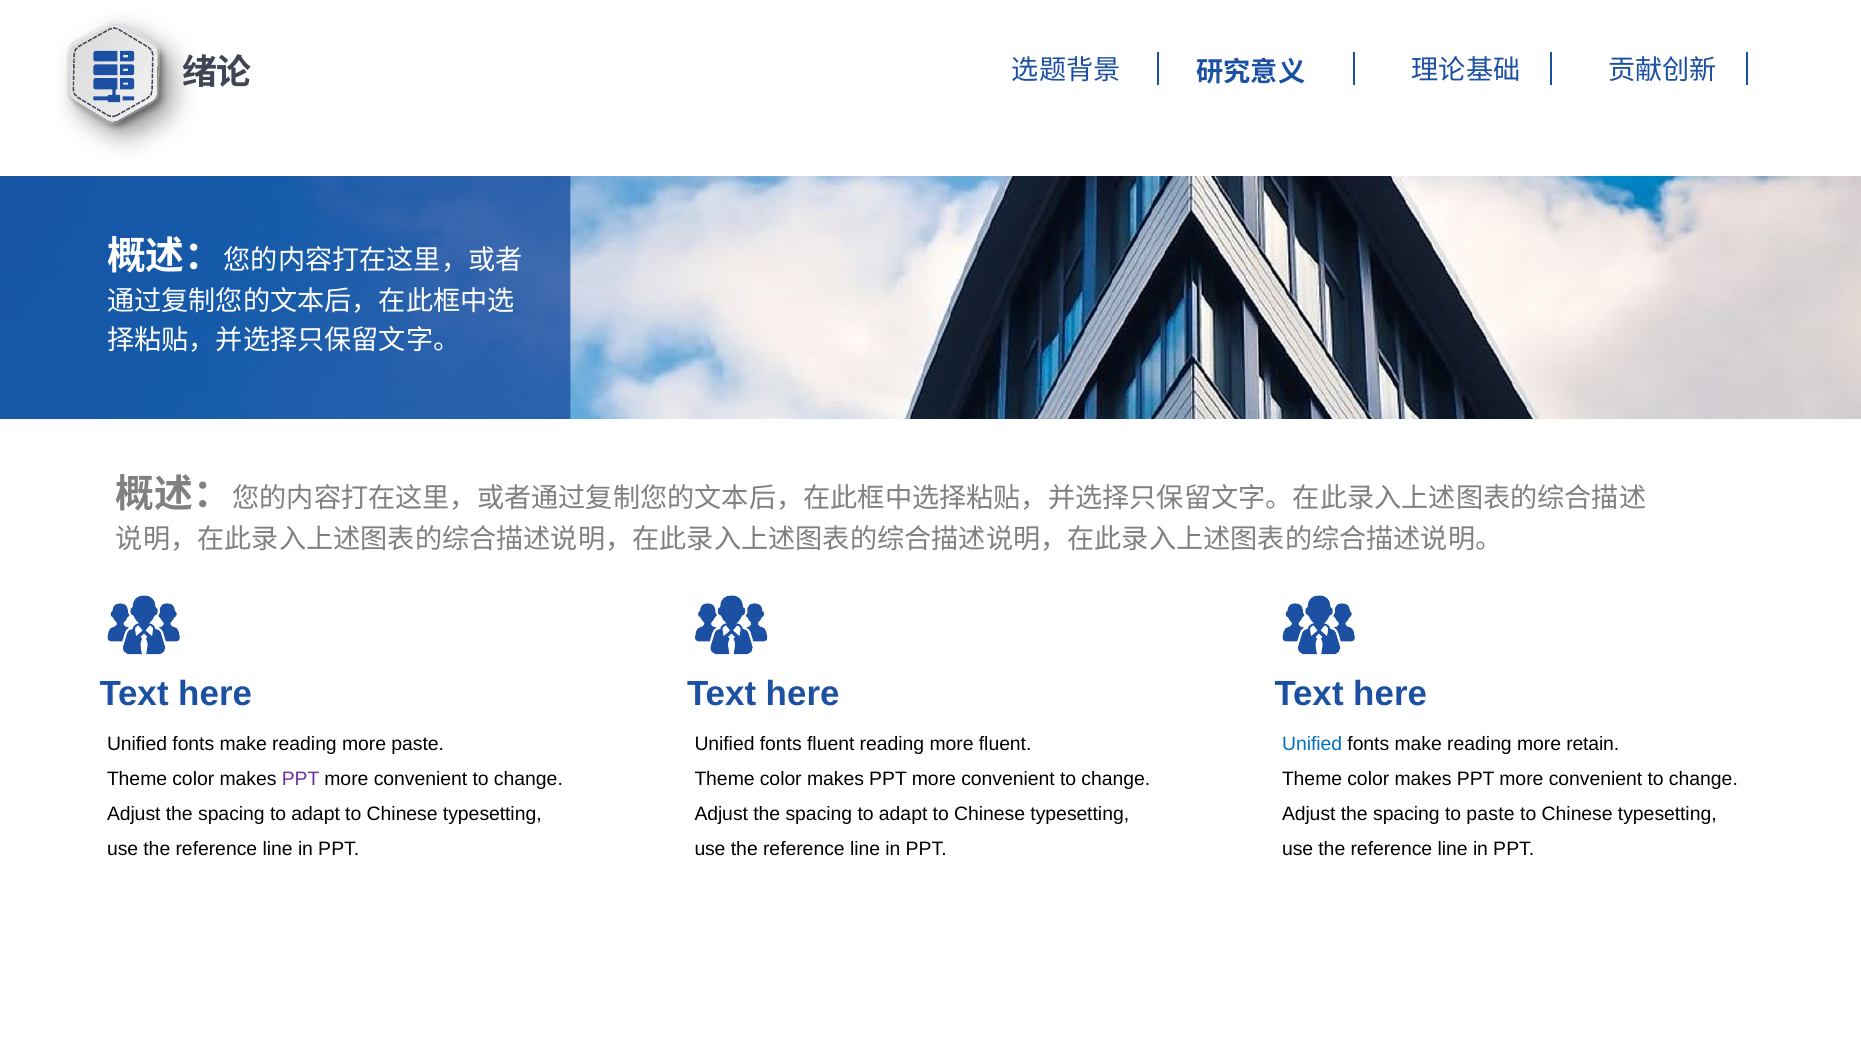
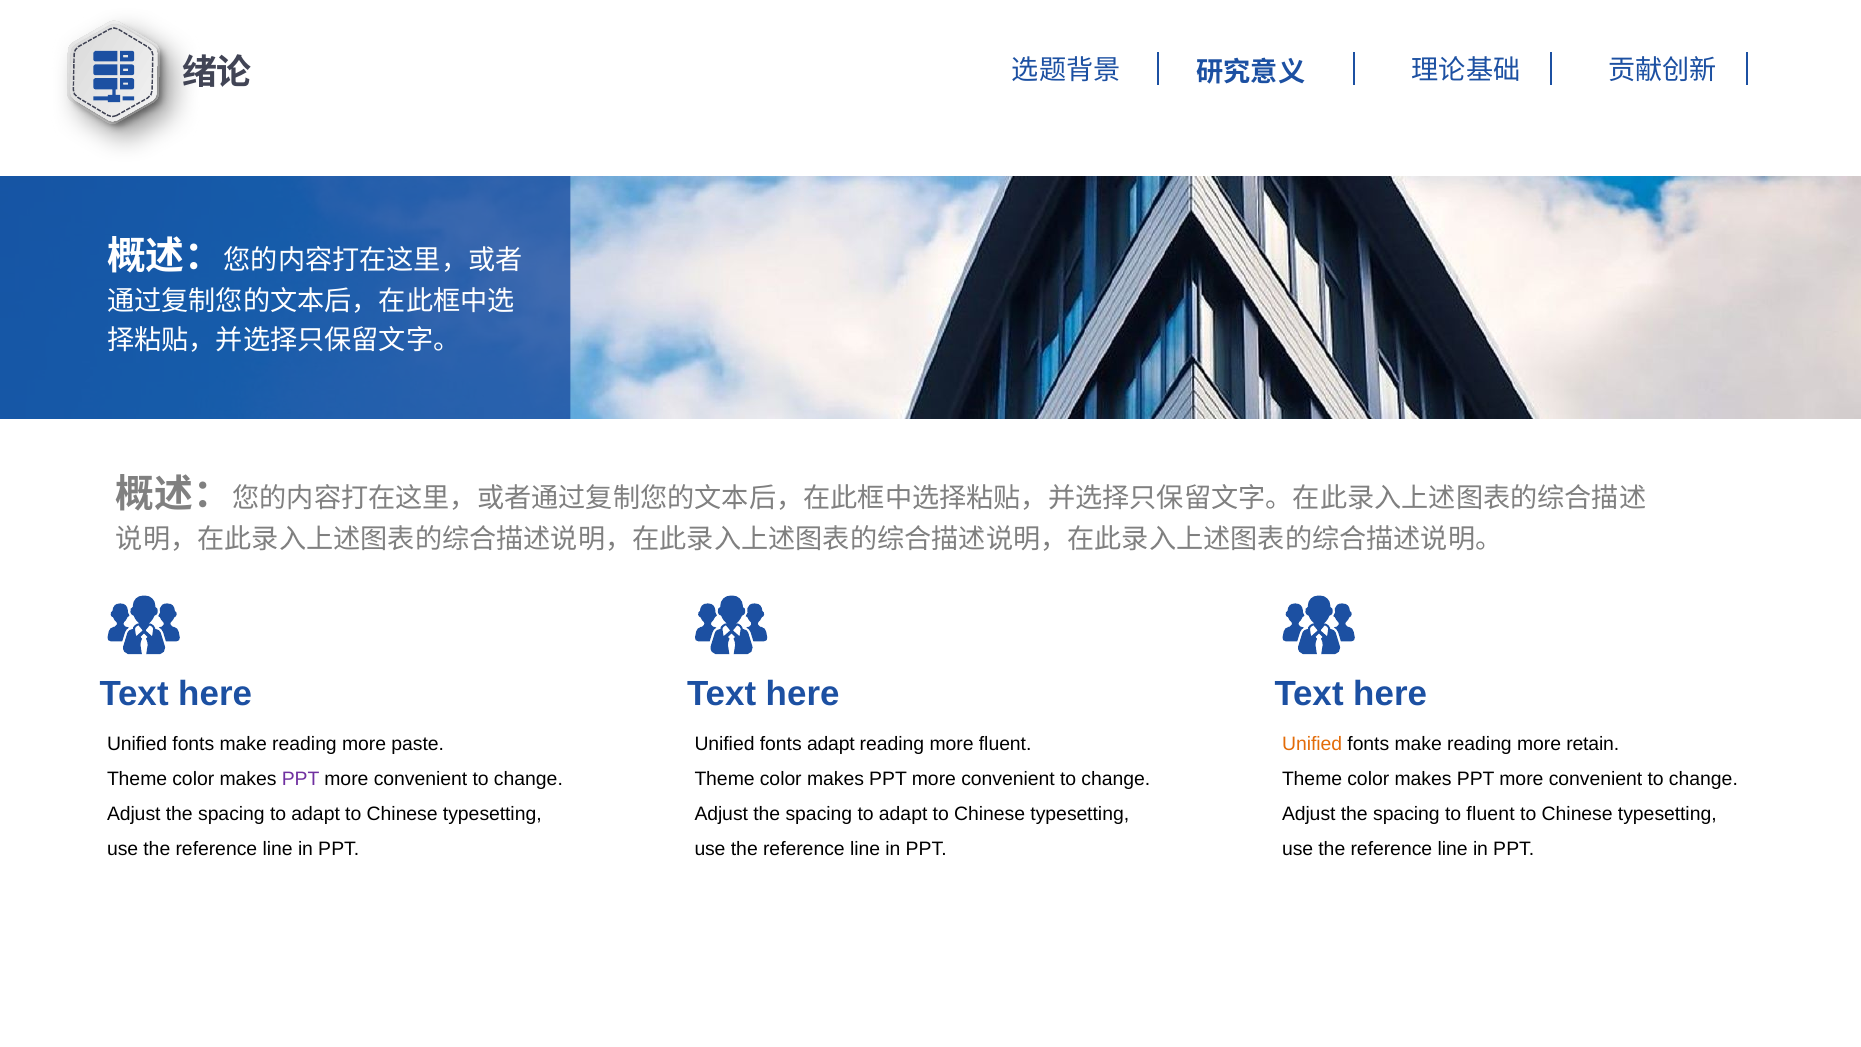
fonts fluent: fluent -> adapt
Unified at (1312, 744) colour: blue -> orange
to paste: paste -> fluent
